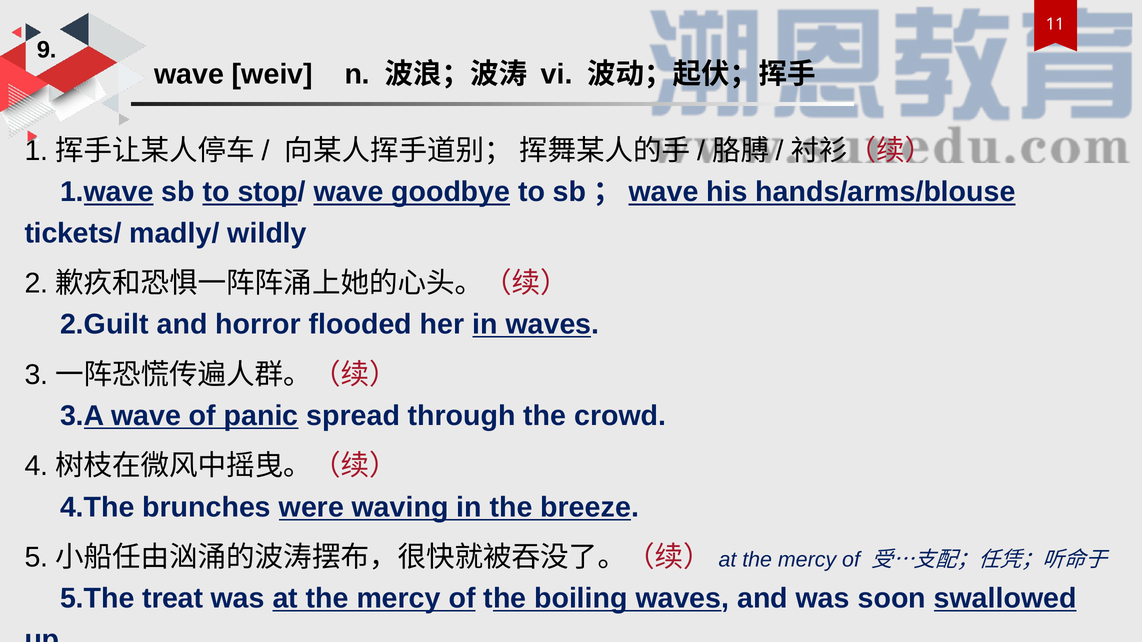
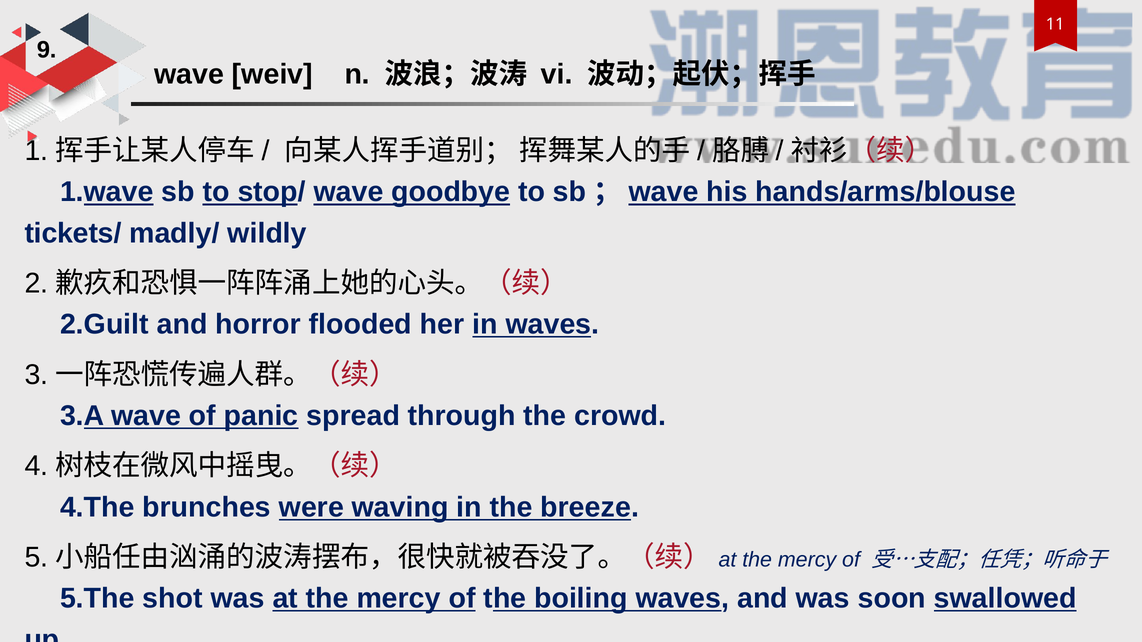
treat: treat -> shot
